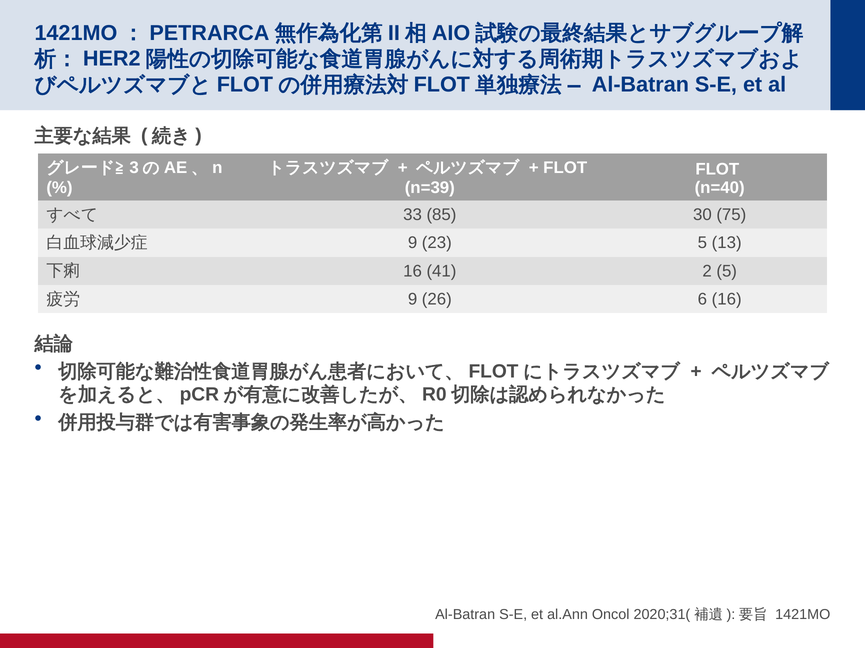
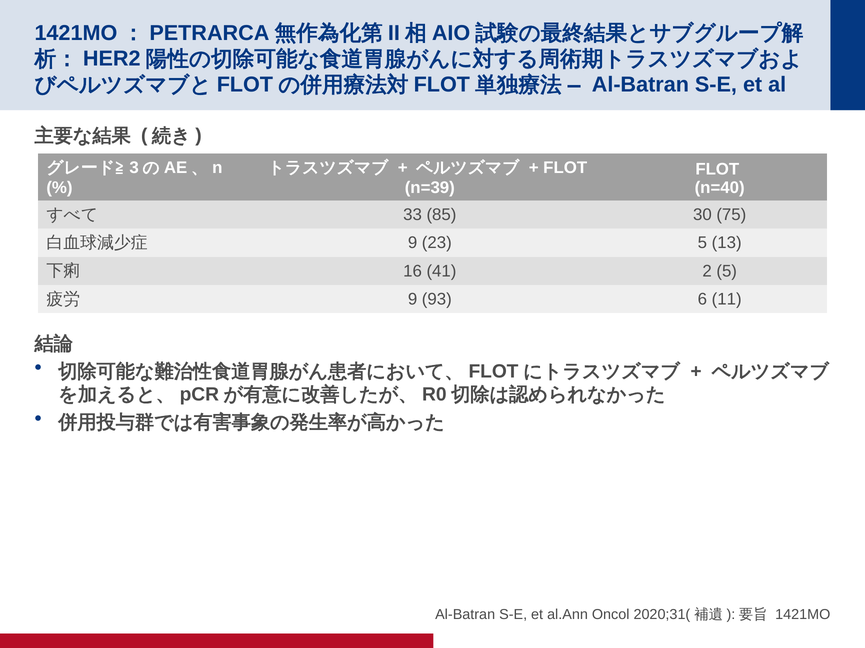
26: 26 -> 93
6 16: 16 -> 11
